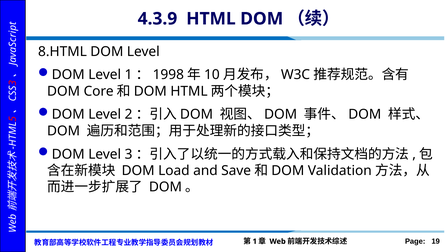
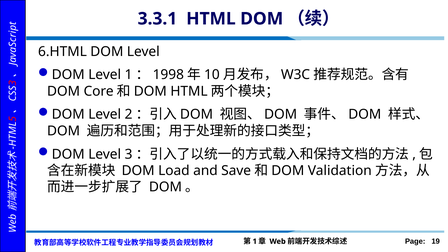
4.3.9: 4.3.9 -> 3.3.1
8.HTML: 8.HTML -> 6.HTML
